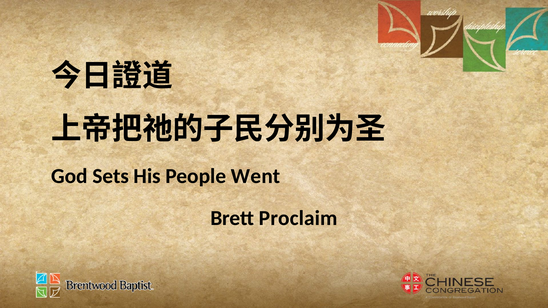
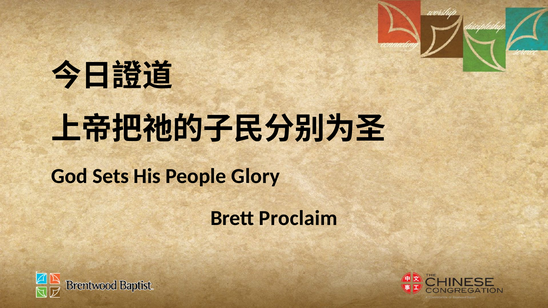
Went: Went -> Glory
